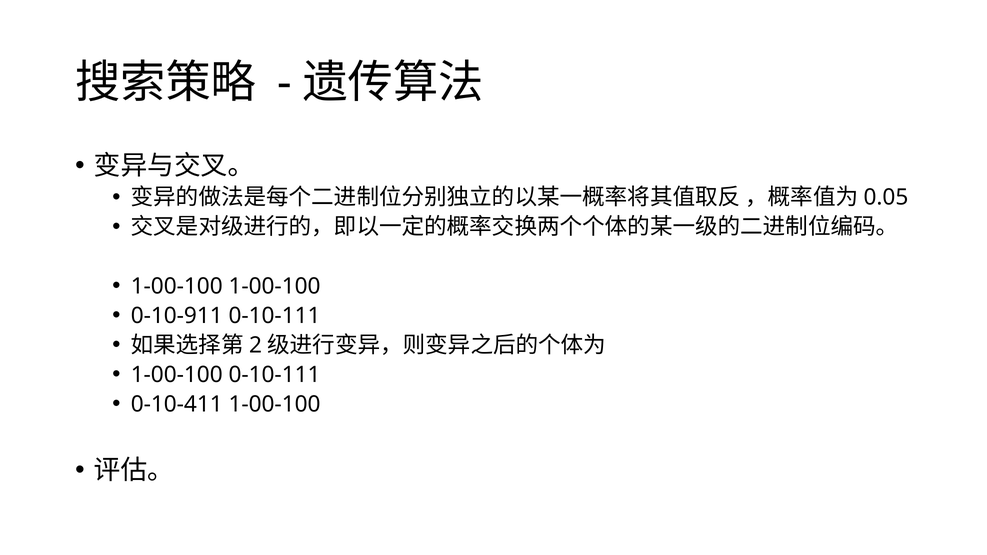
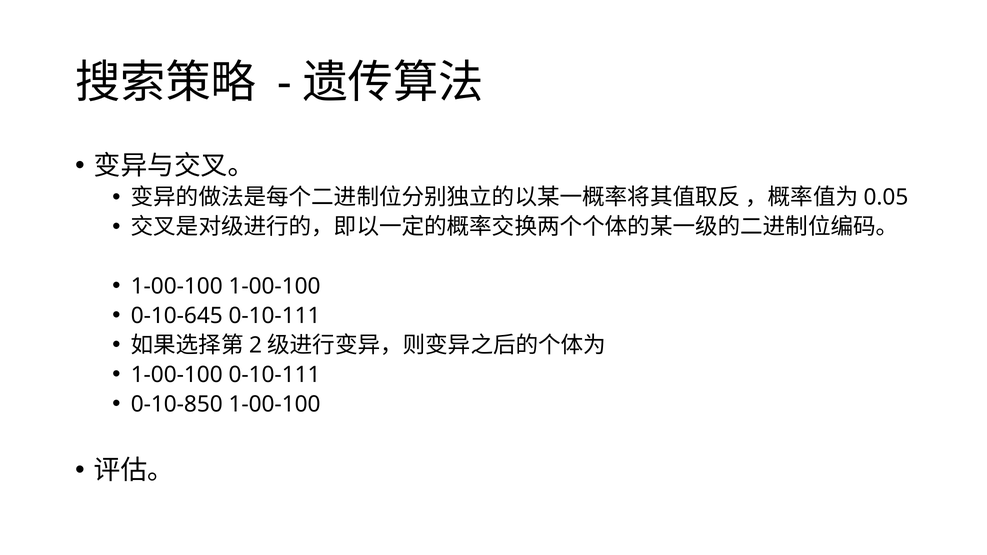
0-10-911: 0-10-911 -> 0-10-645
0-10-411: 0-10-411 -> 0-10-850
